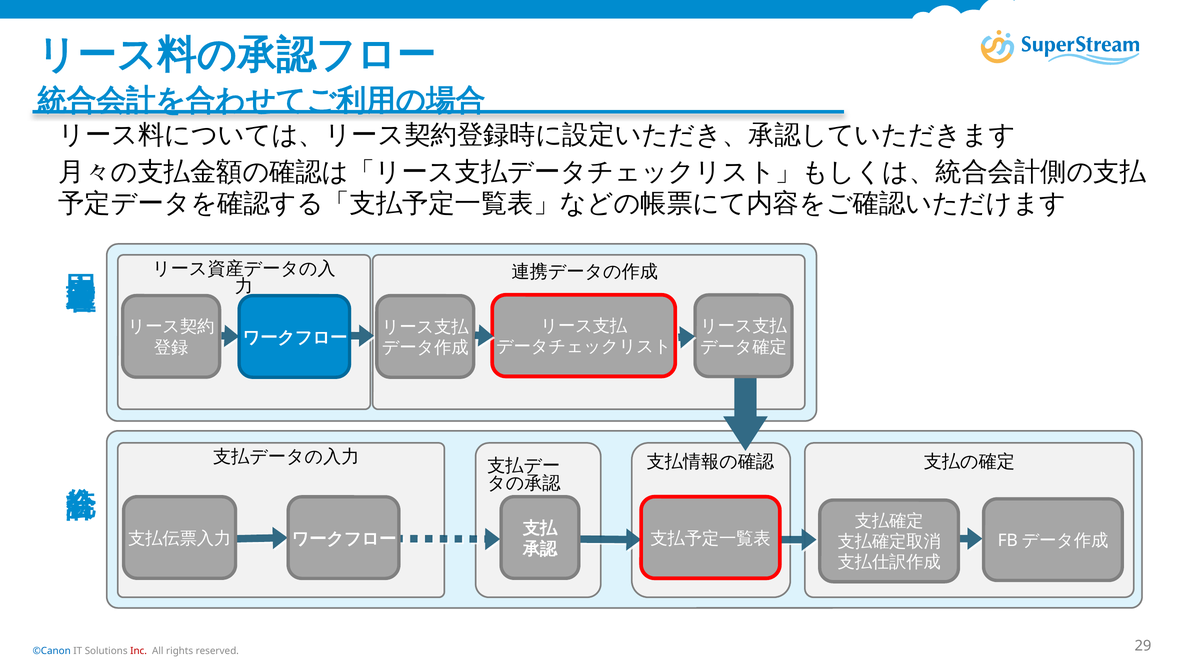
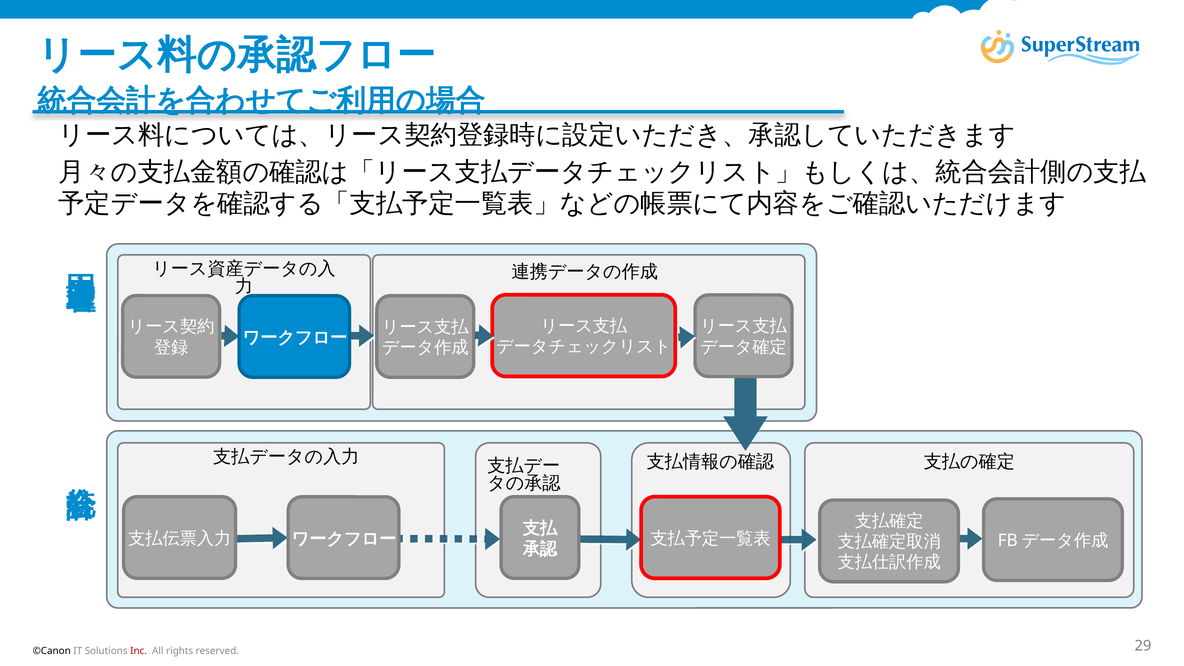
©Canon colour: blue -> black
